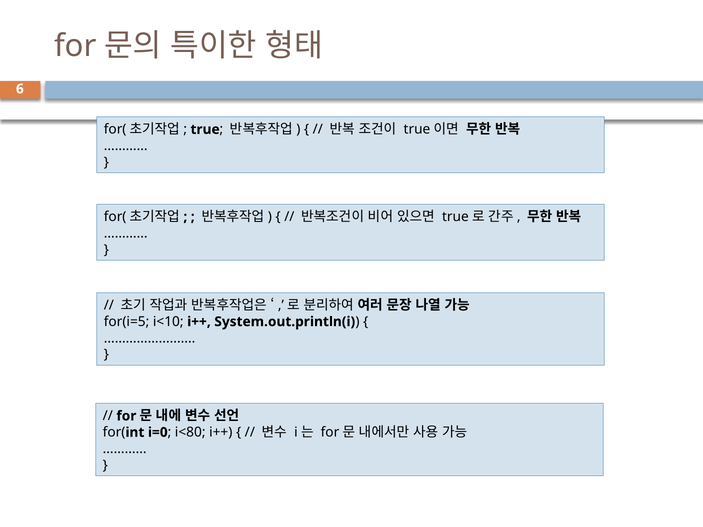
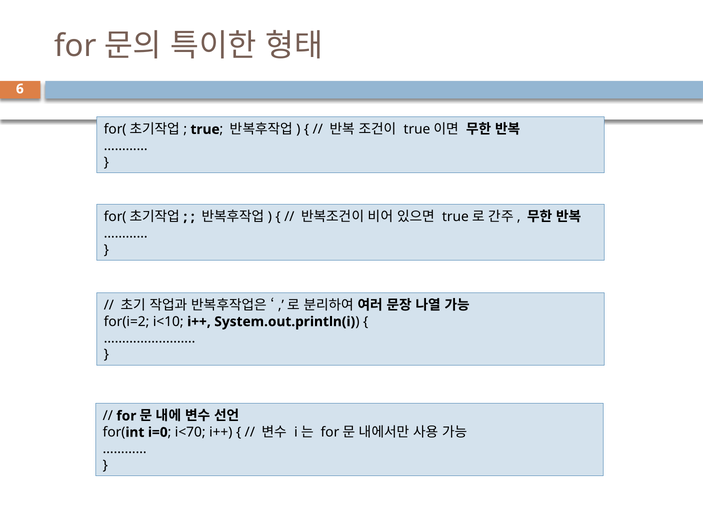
for(i=5: for(i=5 -> for(i=2
i<80: i<80 -> i<70
